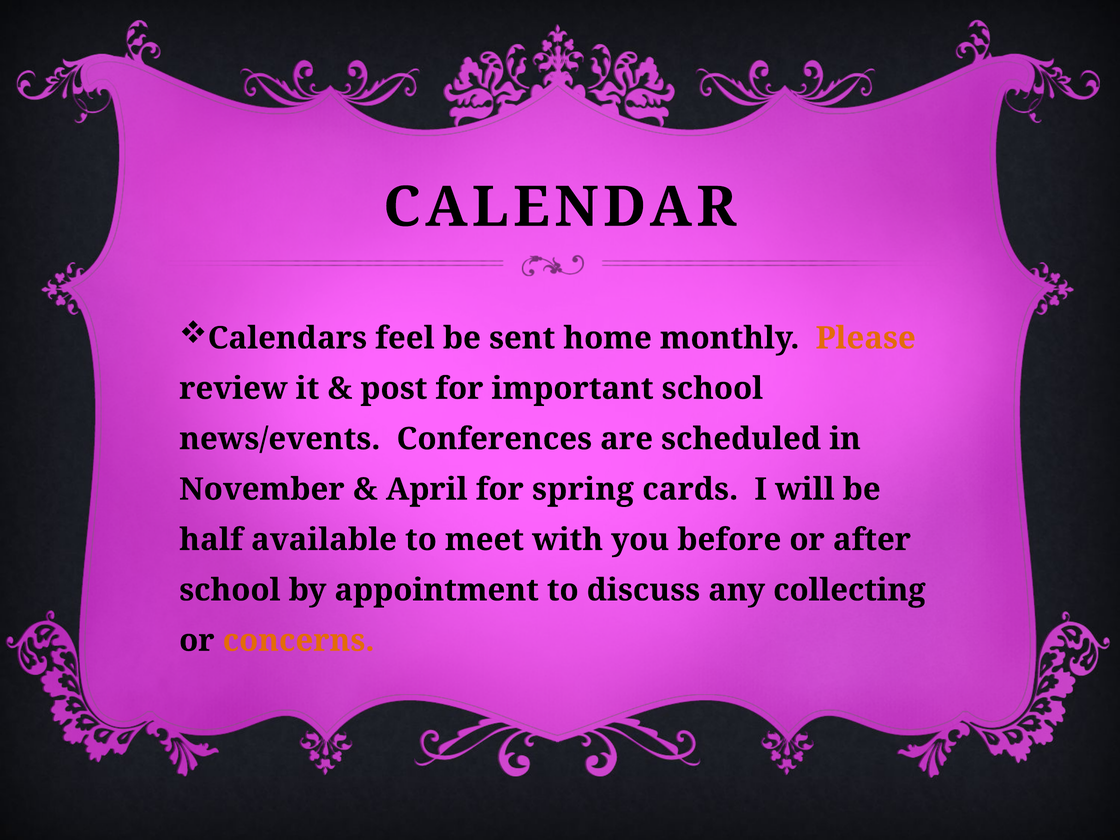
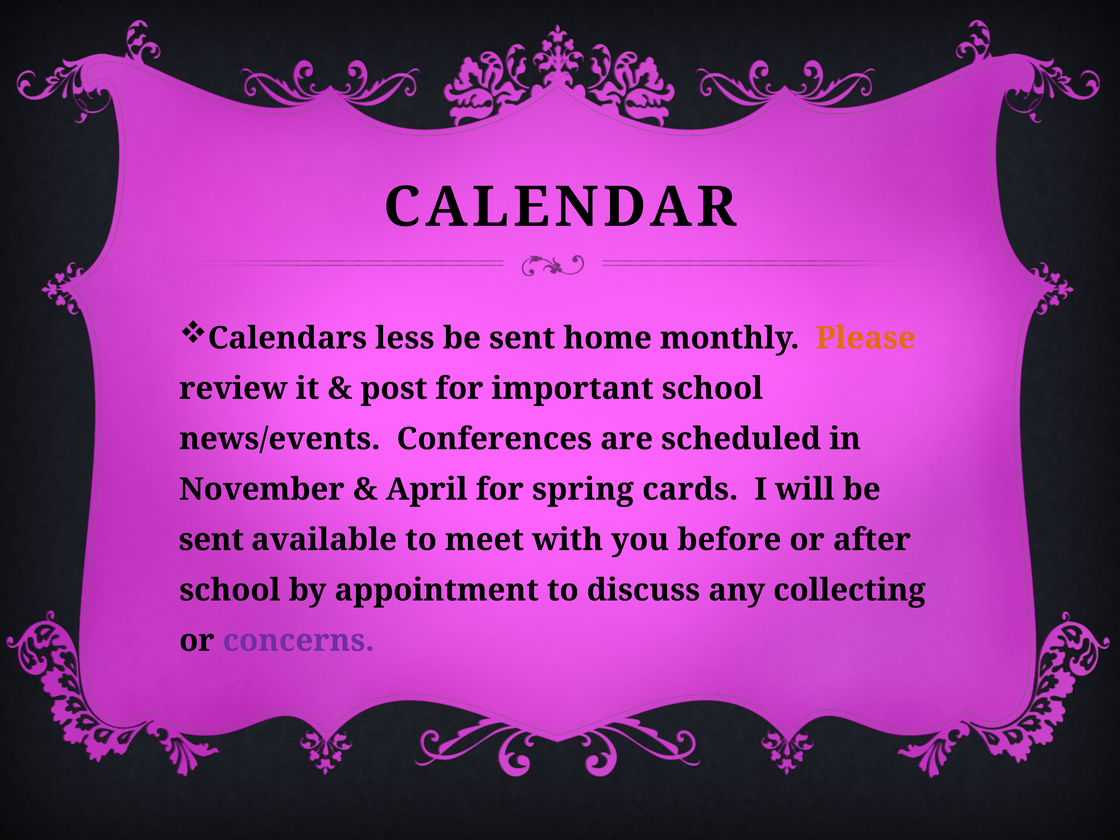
feel: feel -> less
half at (211, 540): half -> sent
concerns colour: orange -> purple
